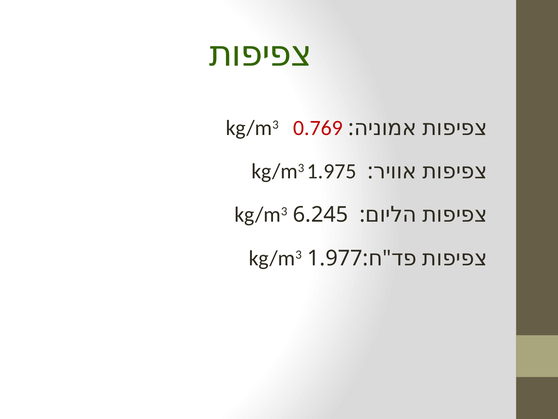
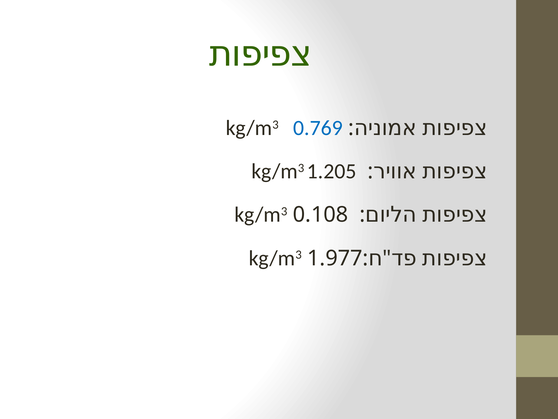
0.769 colour: red -> blue
1.975: 1.975 -> 1.205
6.245: 6.245 -> 0.108
